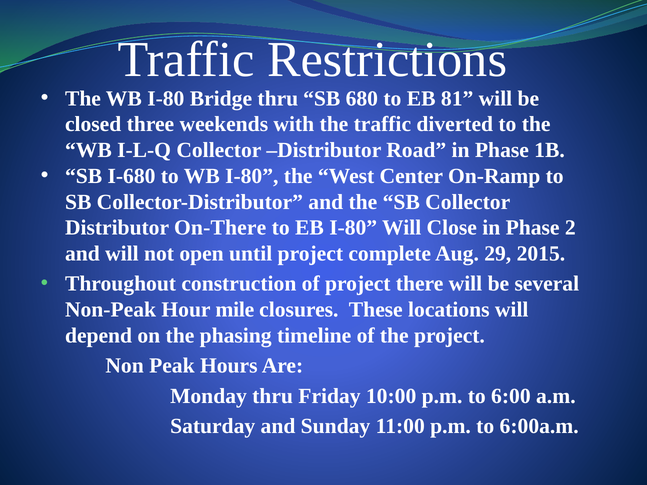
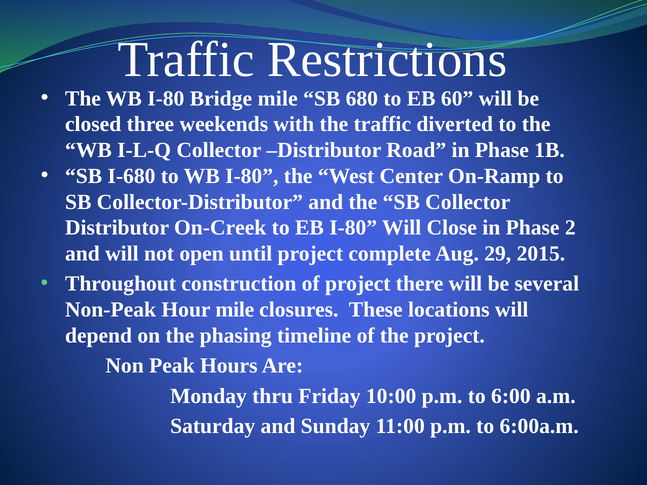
Bridge thru: thru -> mile
81: 81 -> 60
On-There: On-There -> On-Creek
